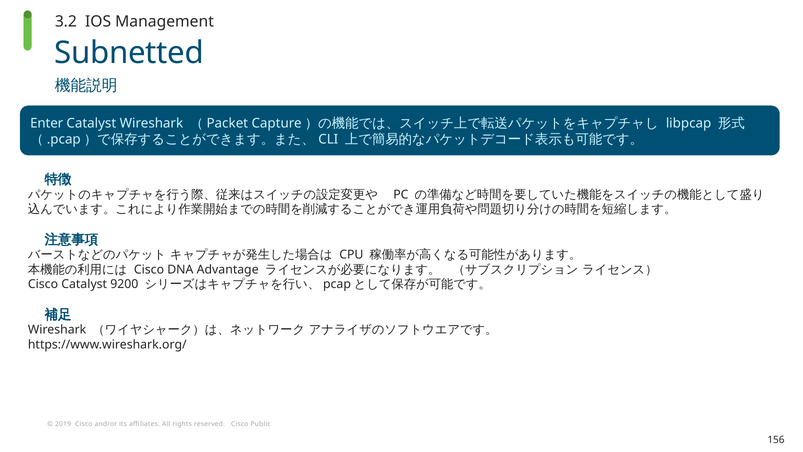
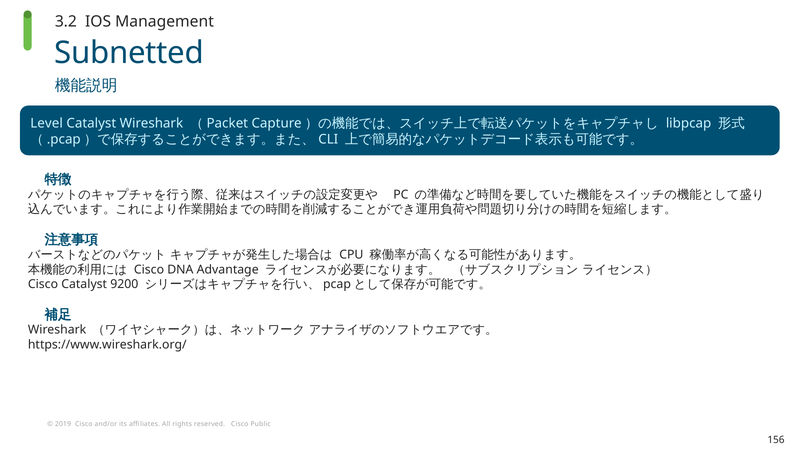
Enter: Enter -> Level
